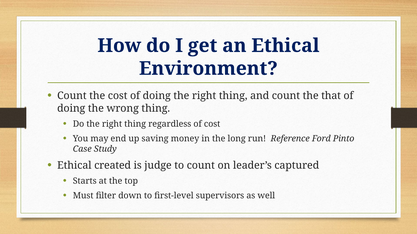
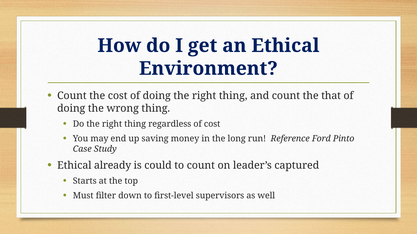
created: created -> already
judge: judge -> could
